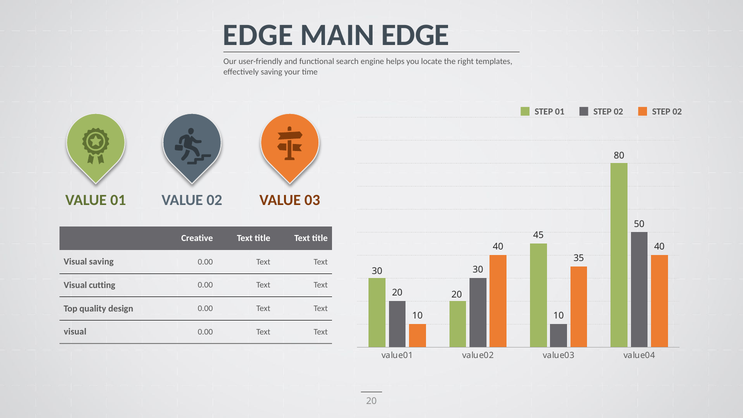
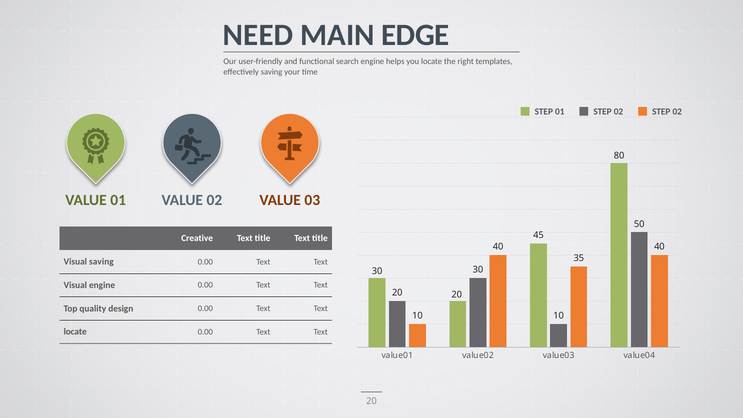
EDGE at (258, 35): EDGE -> NEED
Visual cutting: cutting -> engine
visual at (75, 332): visual -> locate
